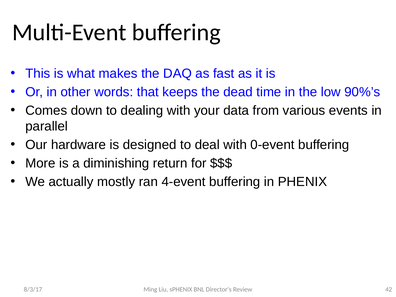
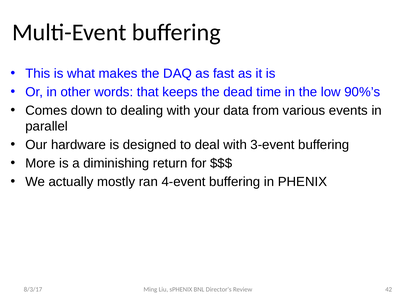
0-event: 0-event -> 3-event
